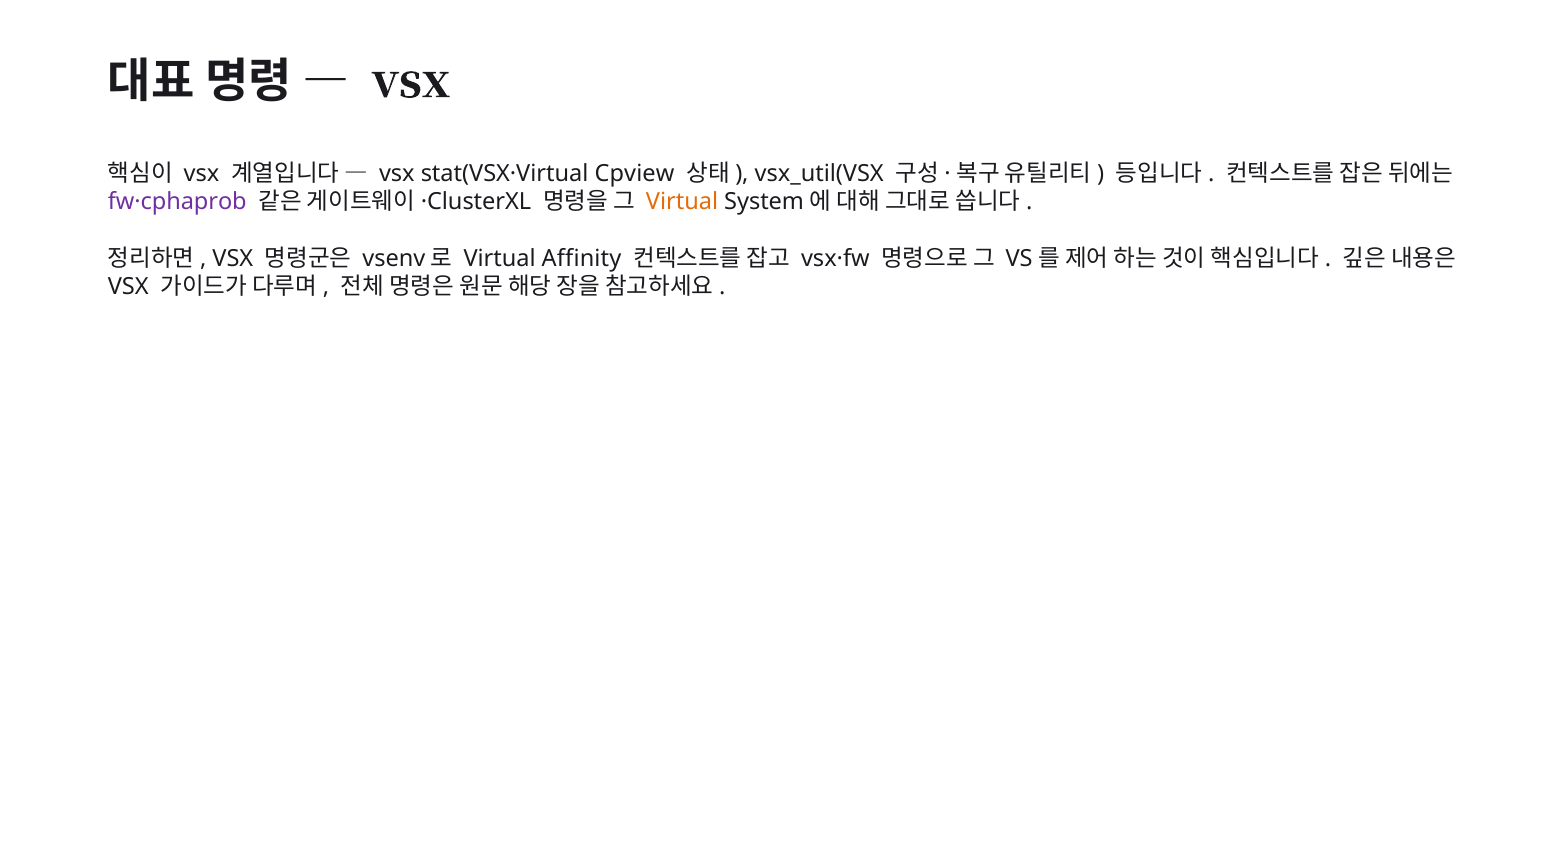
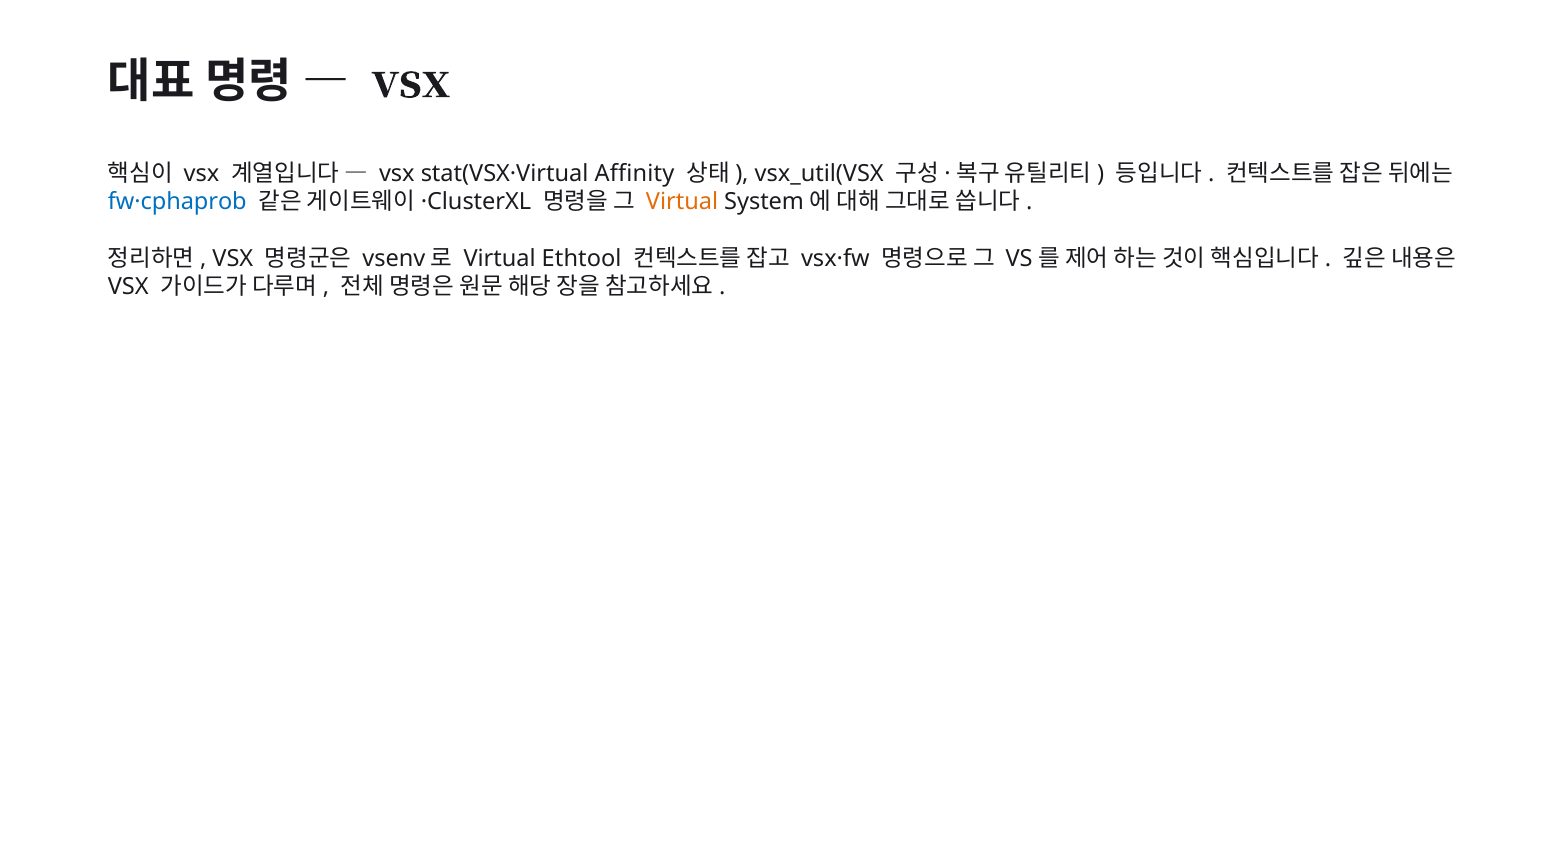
Cpview: Cpview -> Affinity
fw·cphaprob colour: purple -> blue
Affinity: Affinity -> Ethtool
